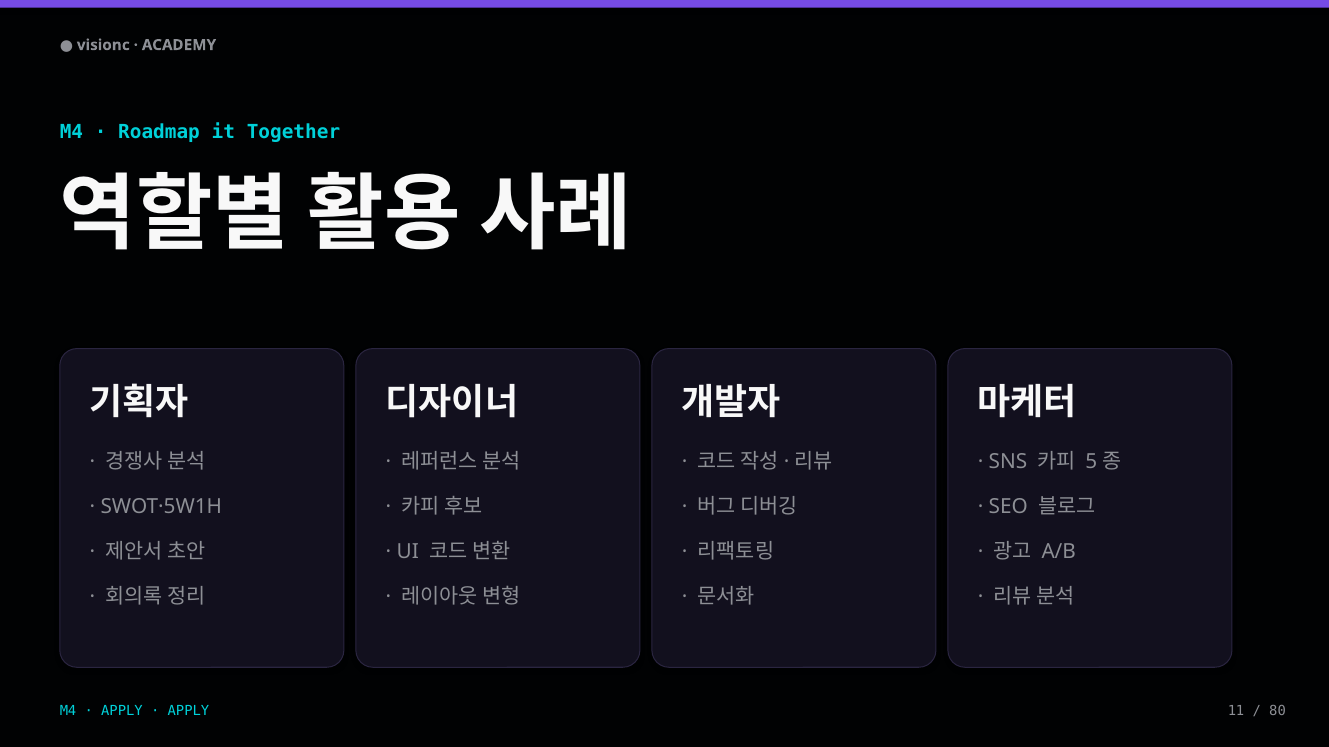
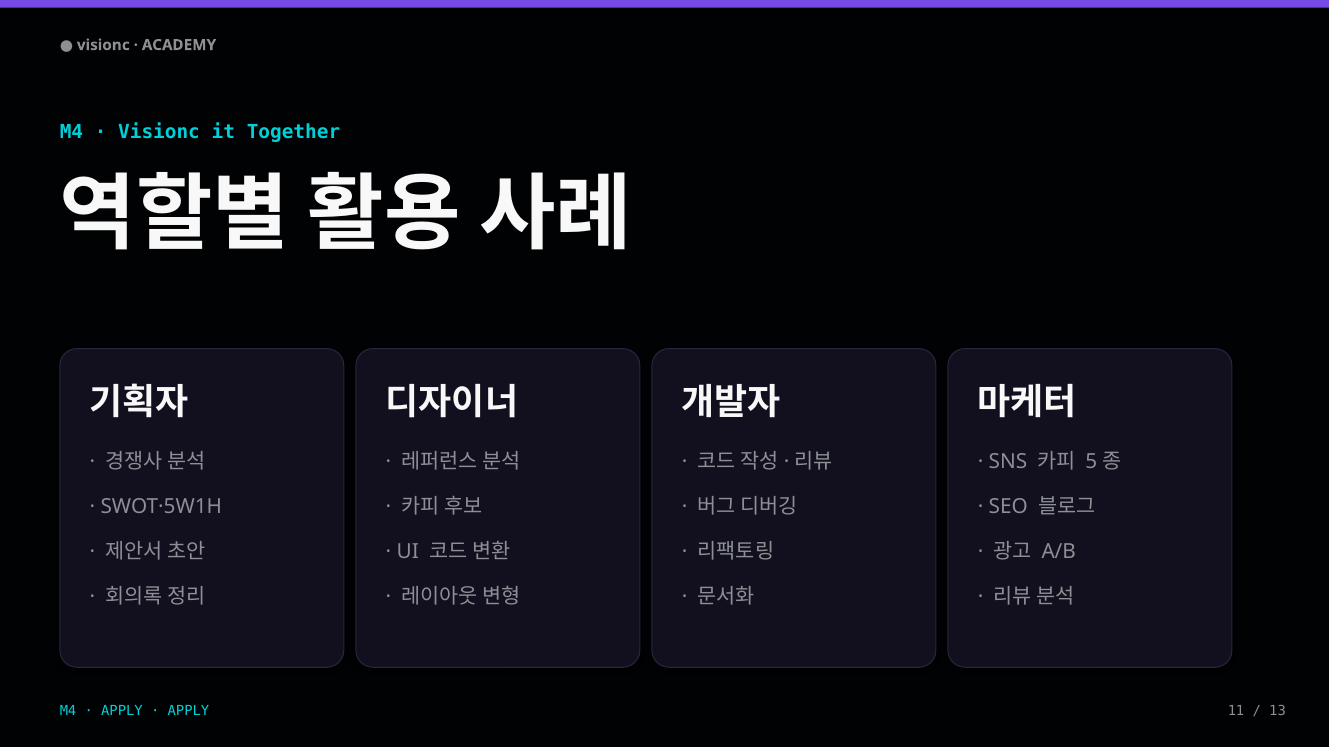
Roadmap at (159, 133): Roadmap -> Visionc
80: 80 -> 13
